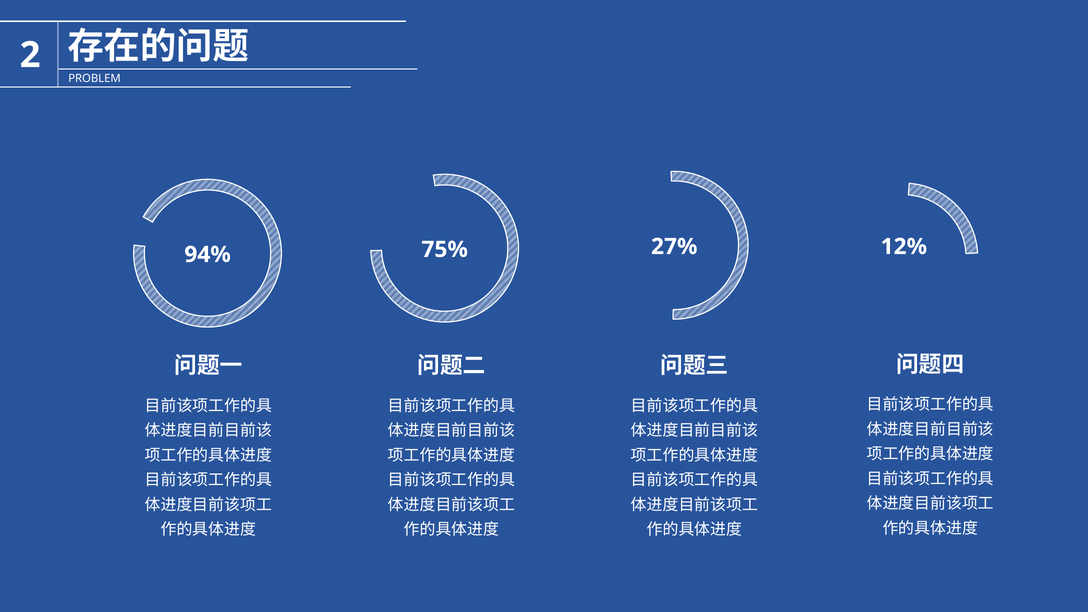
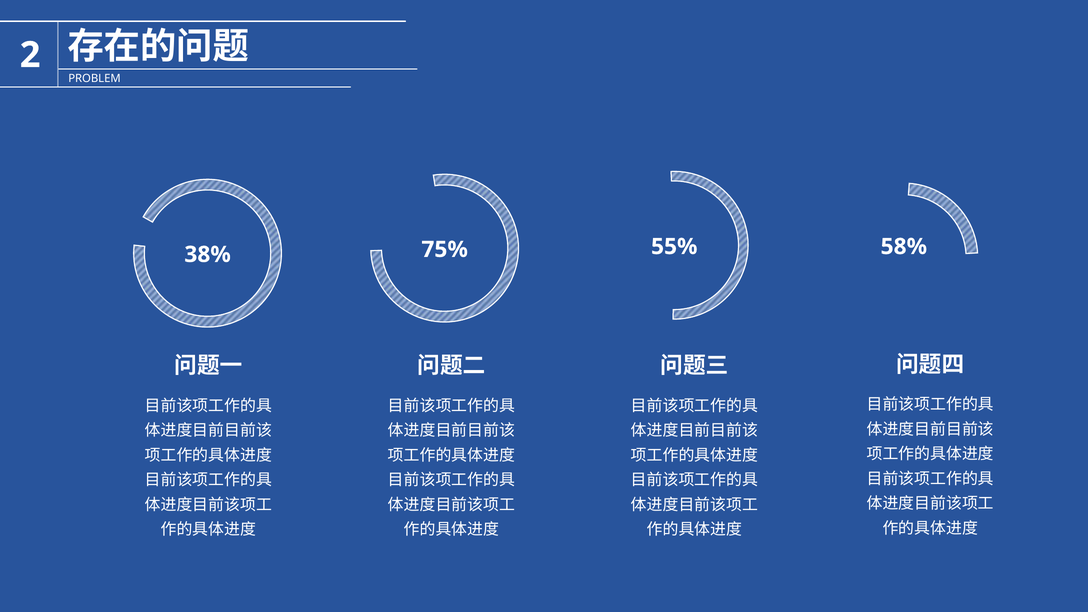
27%: 27% -> 55%
12%: 12% -> 58%
94%: 94% -> 38%
